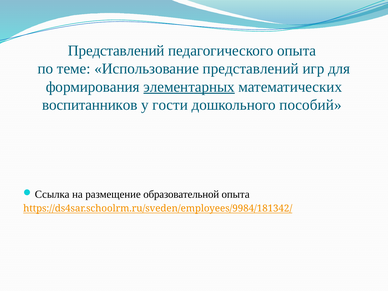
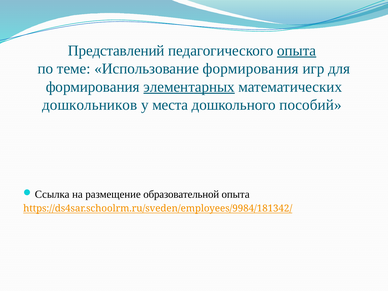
опыта at (297, 51) underline: none -> present
Использование представлений: представлений -> формирования
воспитанников: воспитанников -> дошкольников
гости: гости -> места
